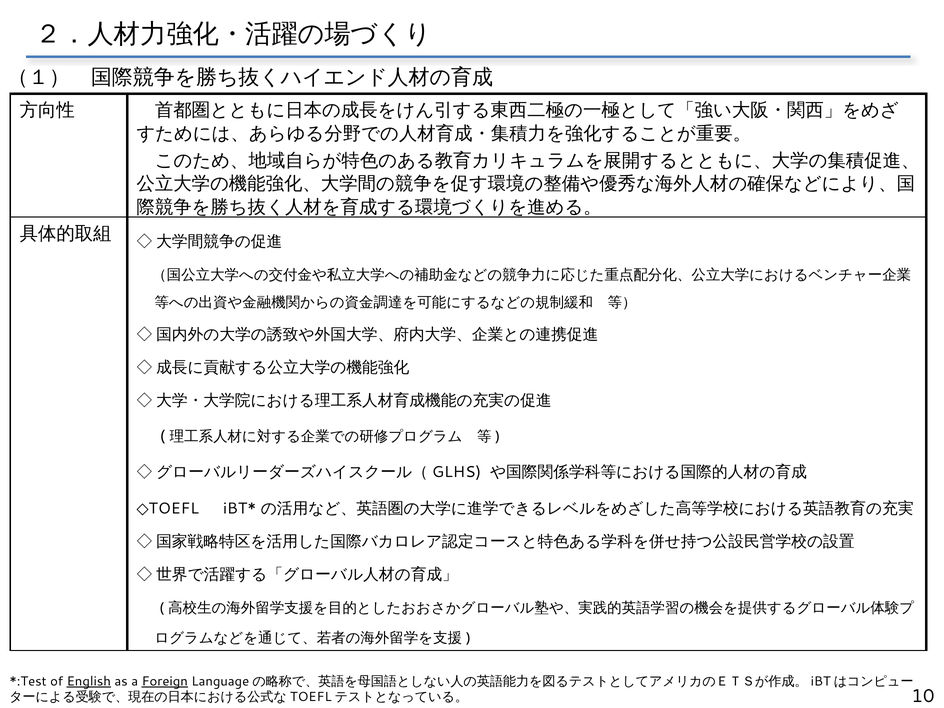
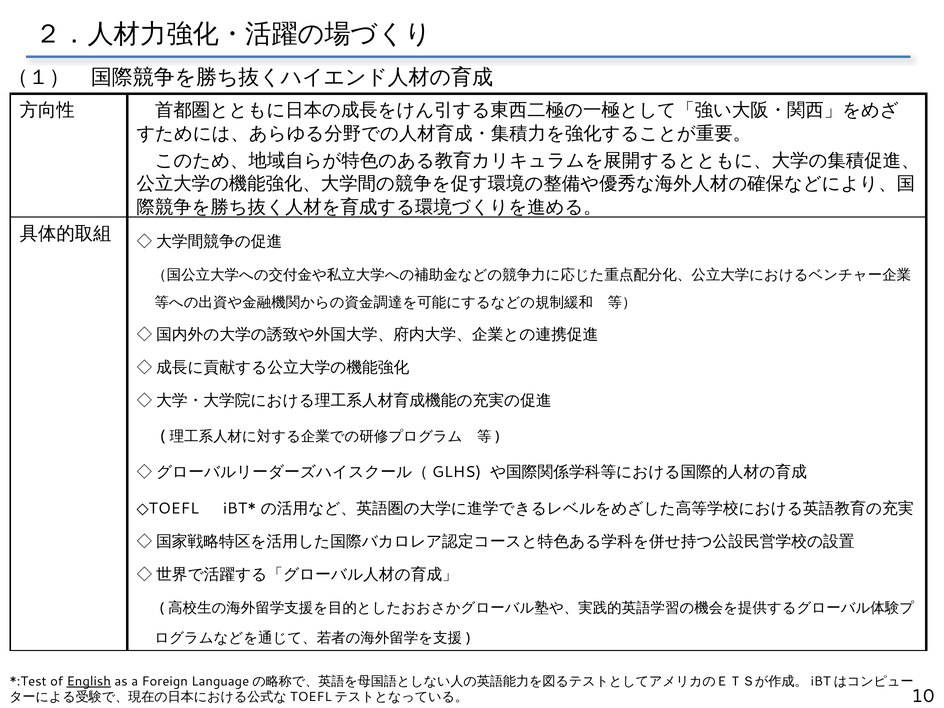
Foreign underline: present -> none
